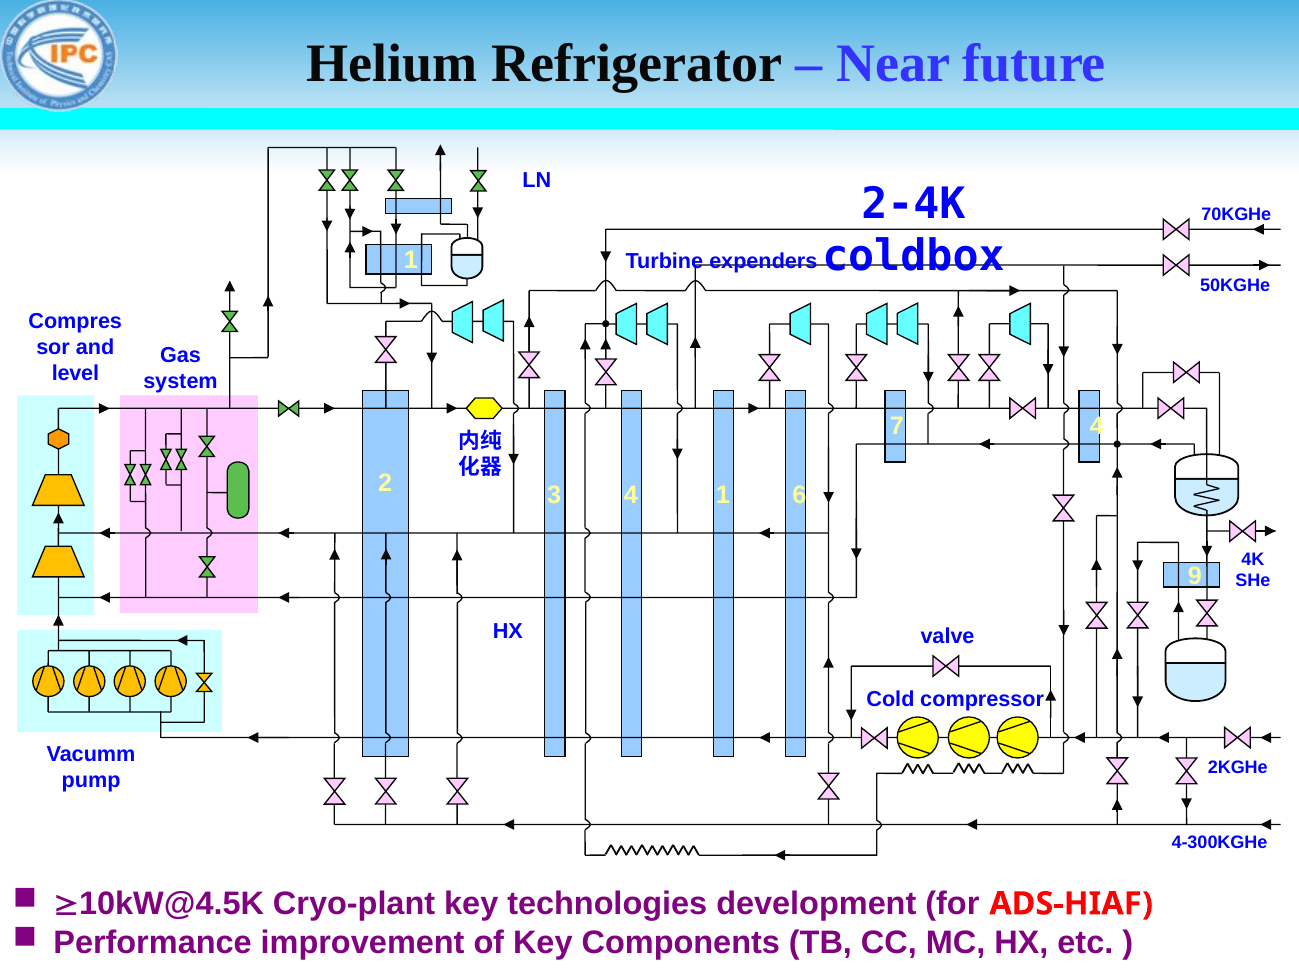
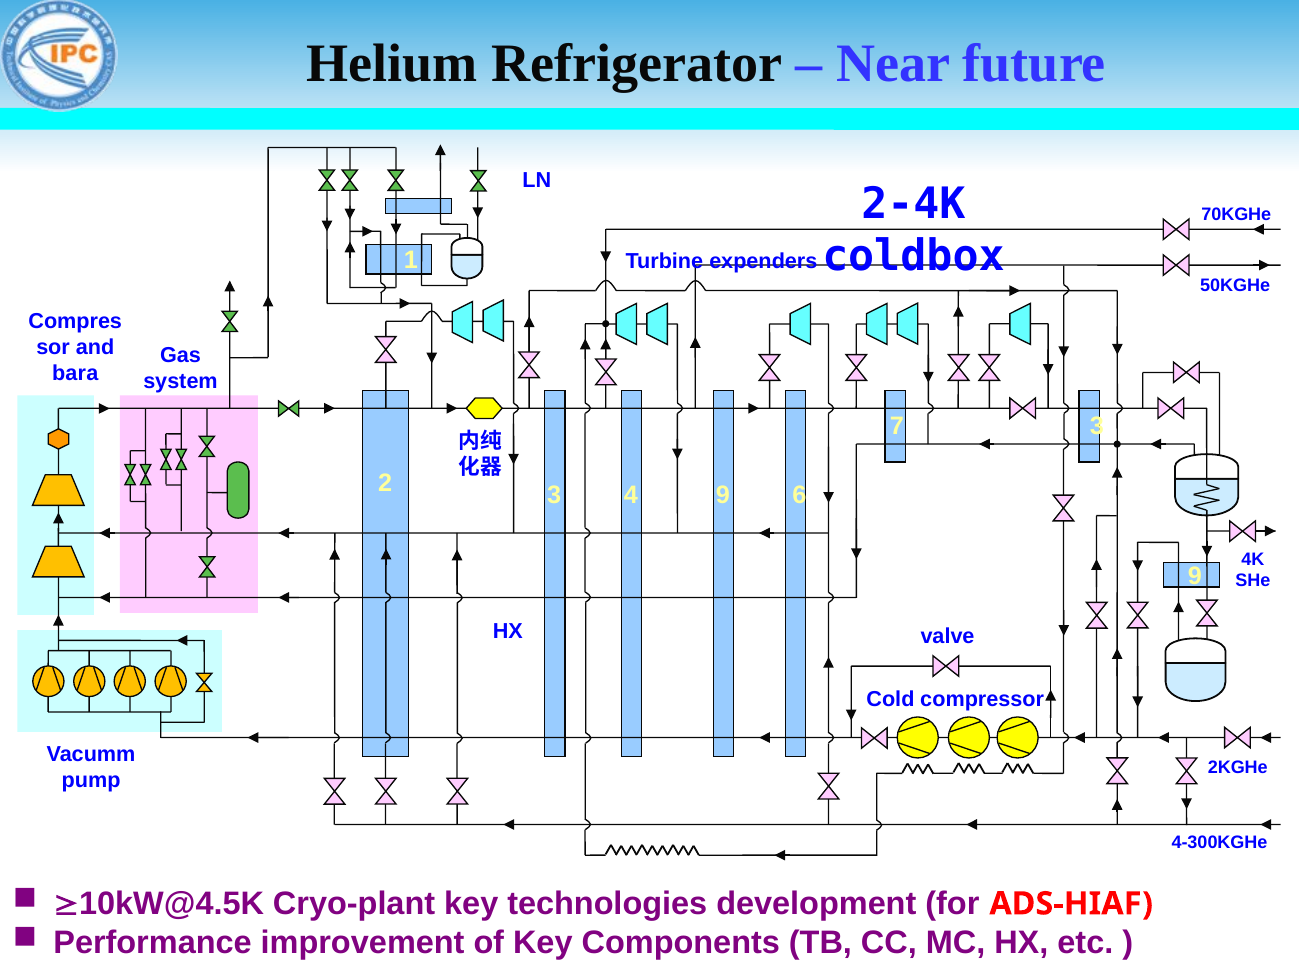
level: level -> bara
7 4: 4 -> 3
4 1: 1 -> 9
